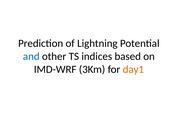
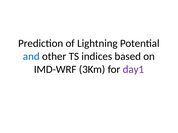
day1 colour: orange -> purple
